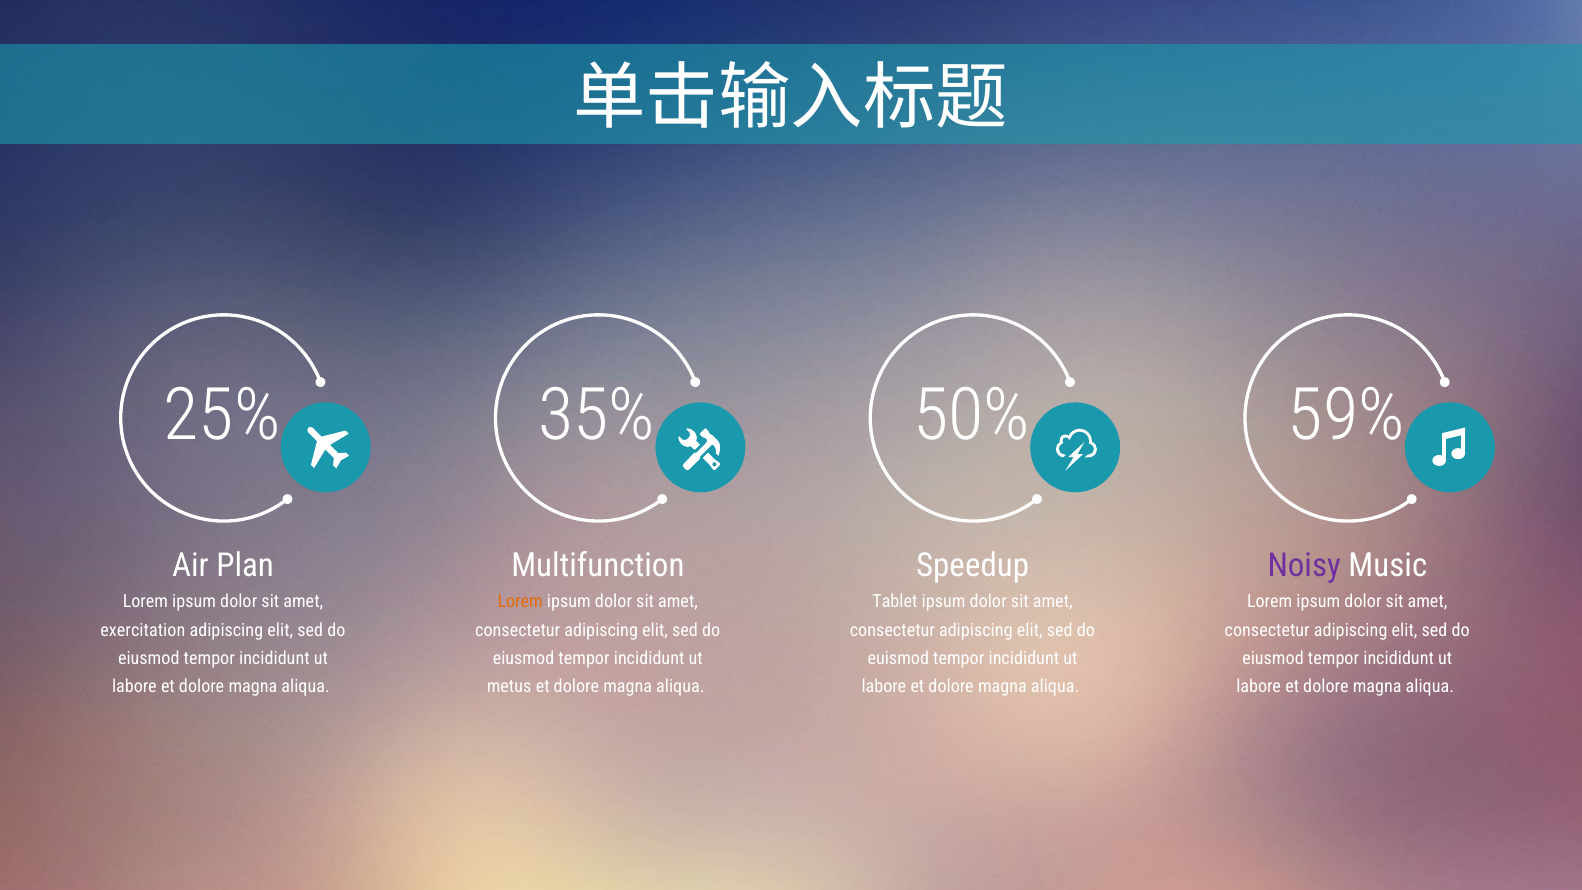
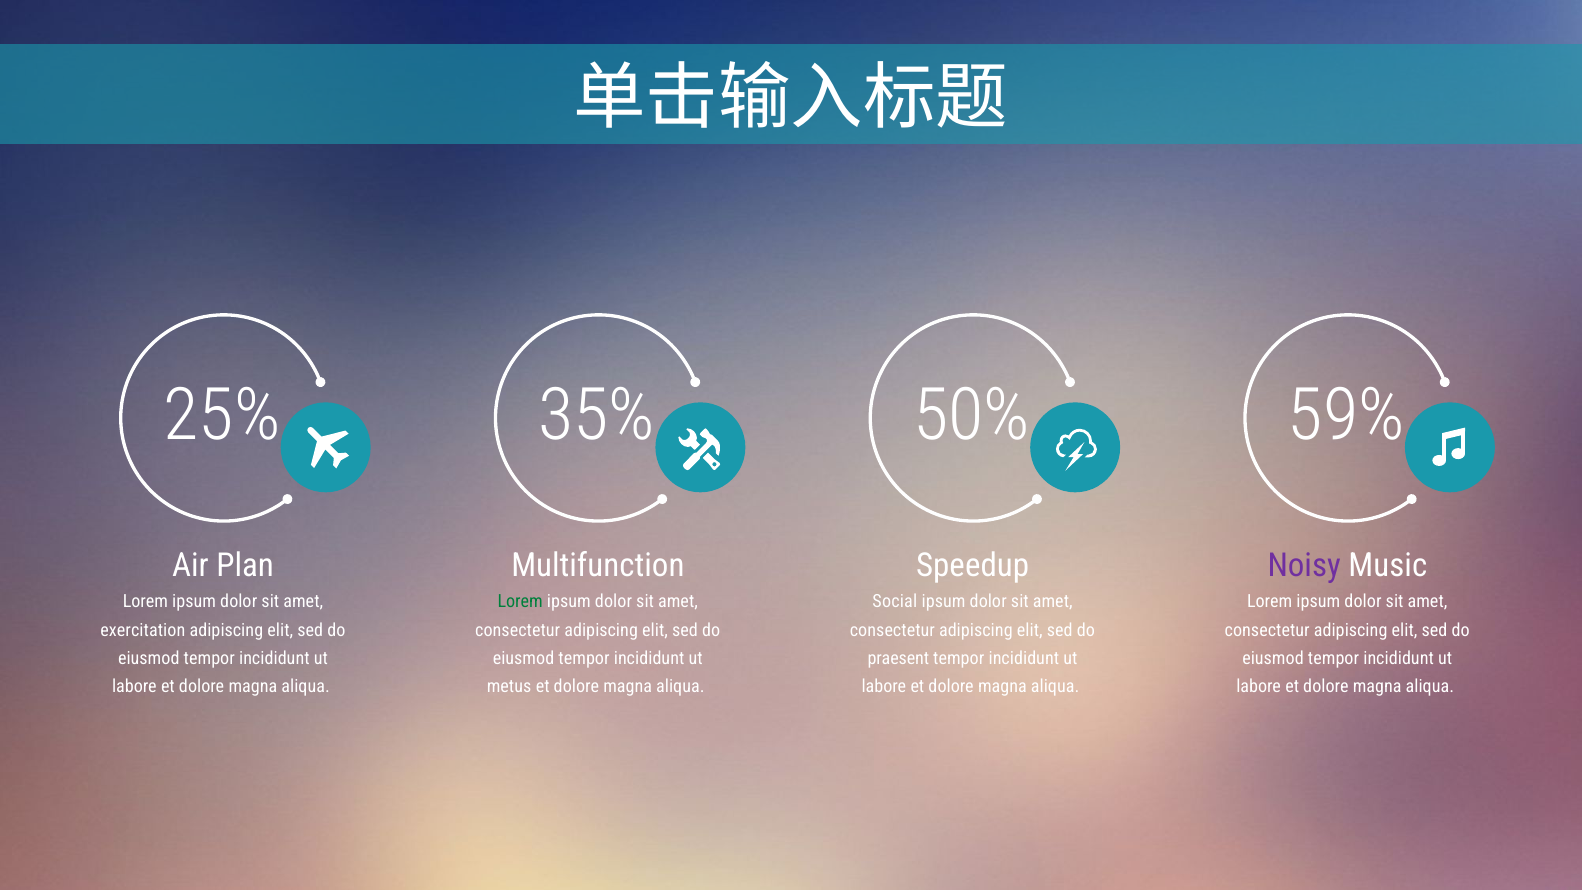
Lorem at (520, 602) colour: orange -> green
Tablet: Tablet -> Social
euismod: euismod -> praesent
